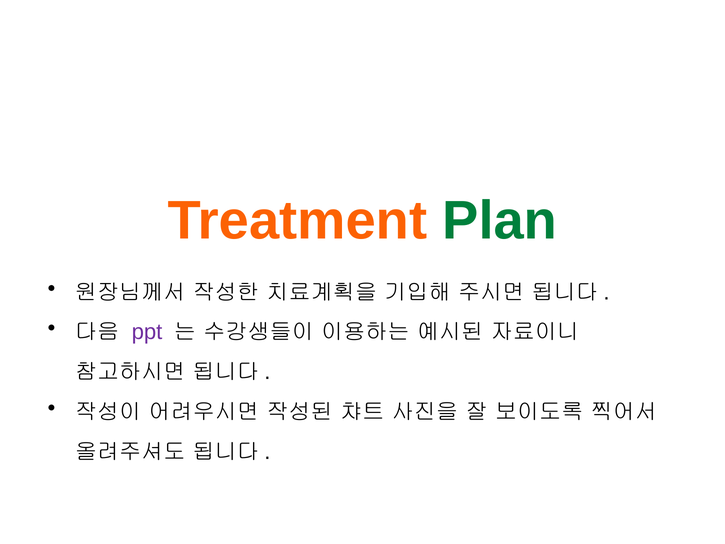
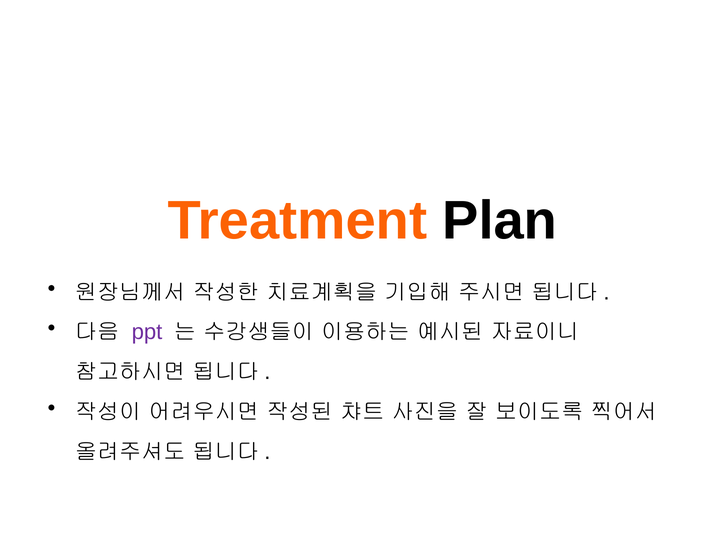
Plan colour: green -> black
